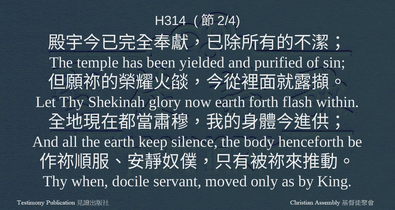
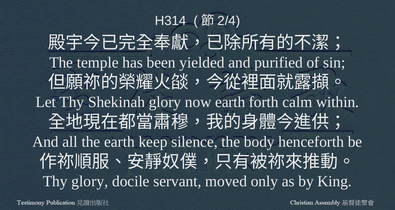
flash: flash -> calm
Thy when: when -> glory
